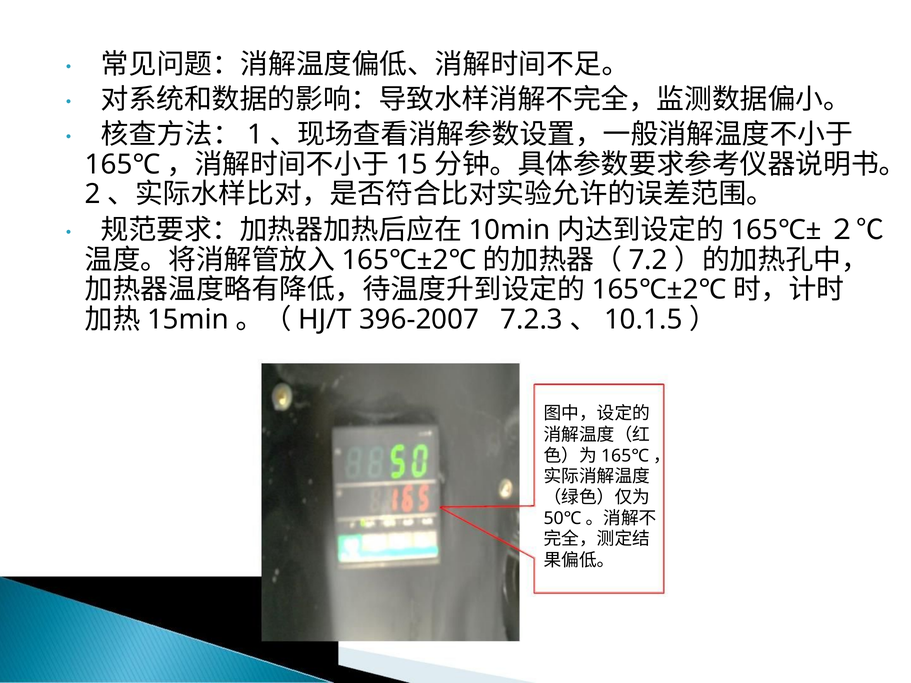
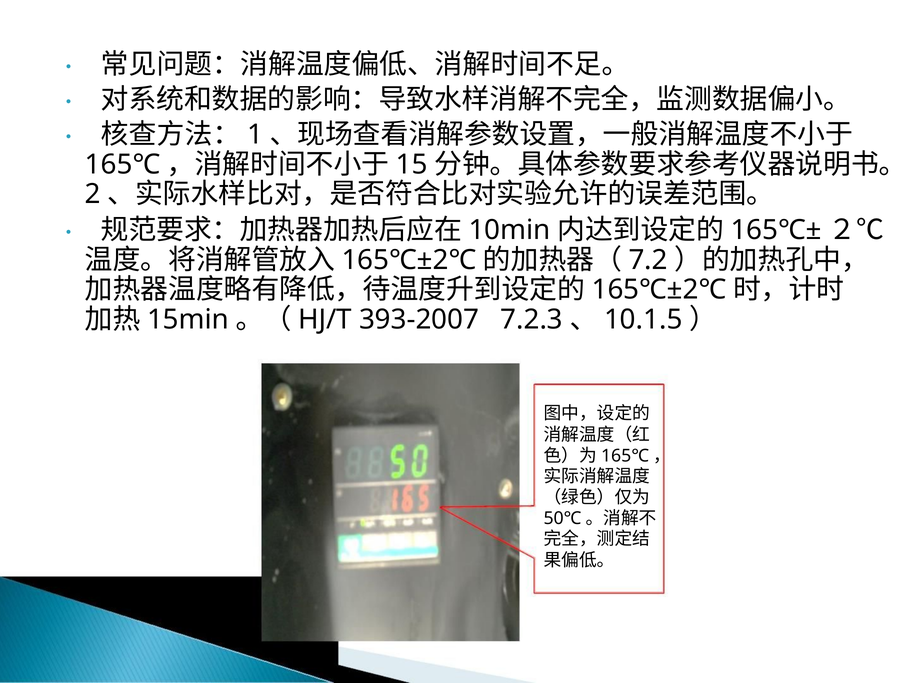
396-2007: 396-2007 -> 393-2007
